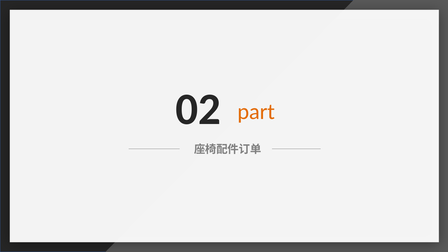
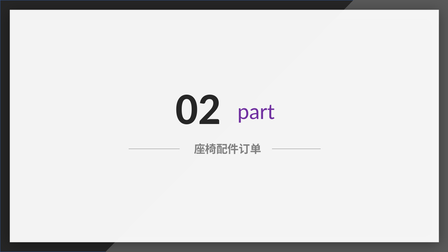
part colour: orange -> purple
